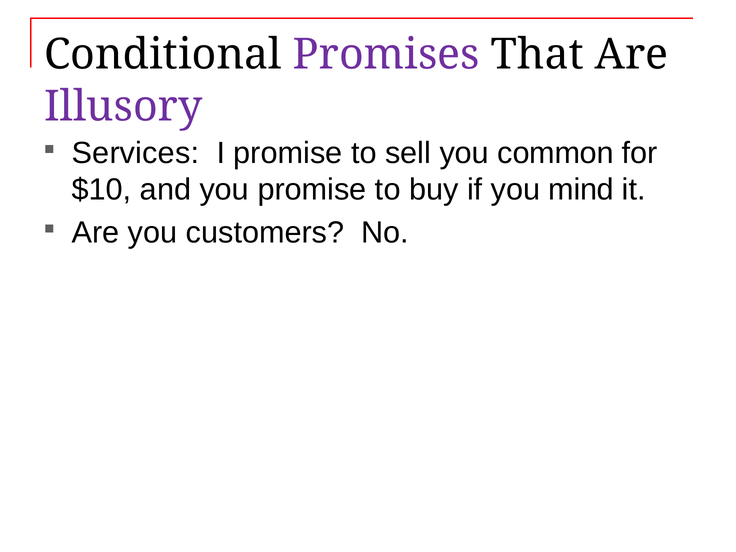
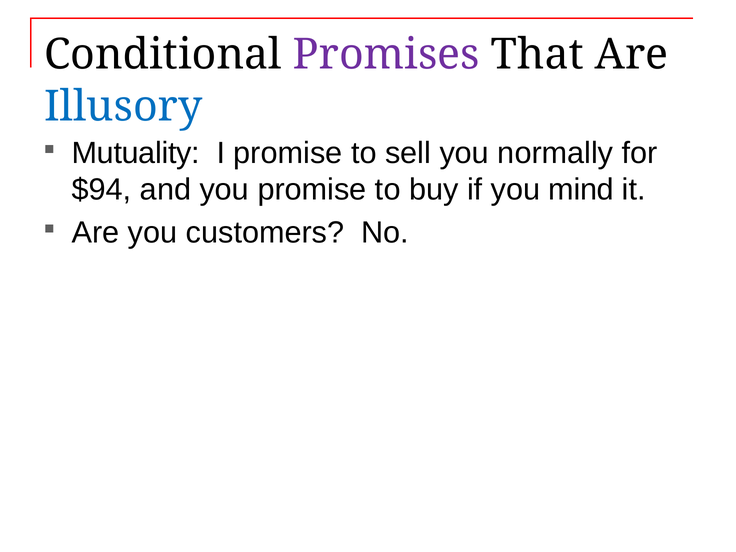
Illusory colour: purple -> blue
Services: Services -> Mutuality
common: common -> normally
$10: $10 -> $94
